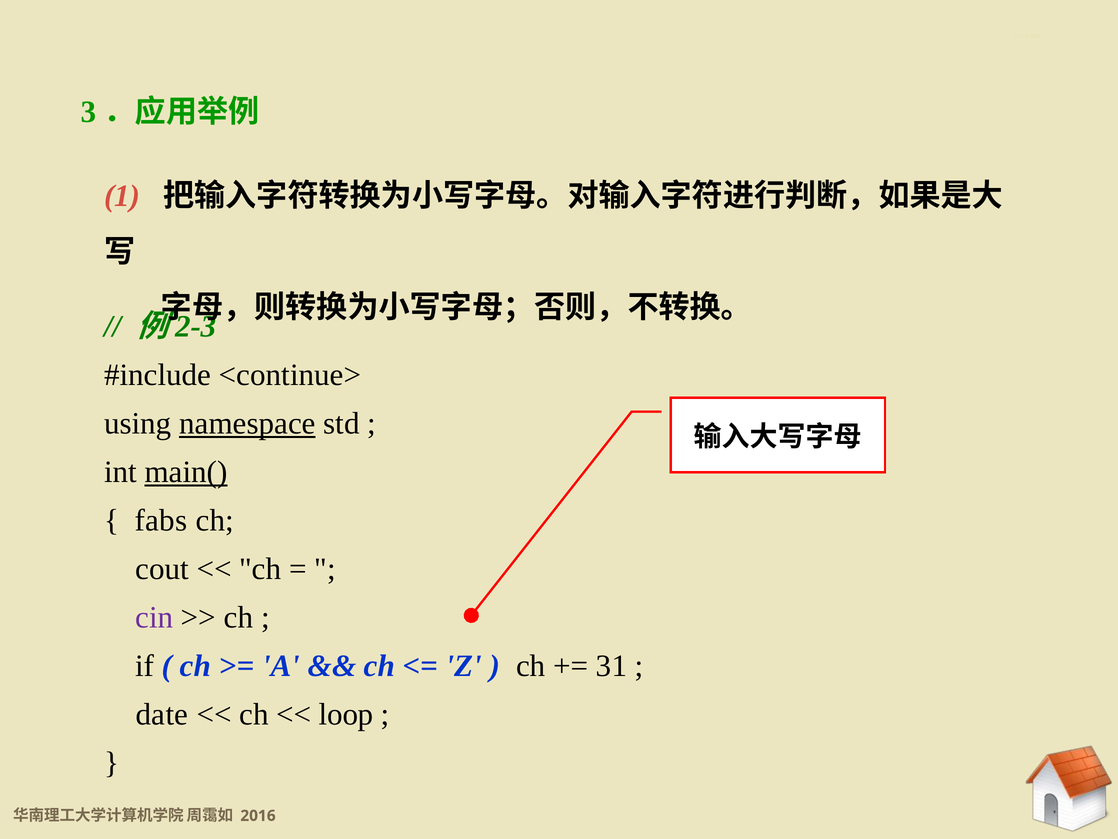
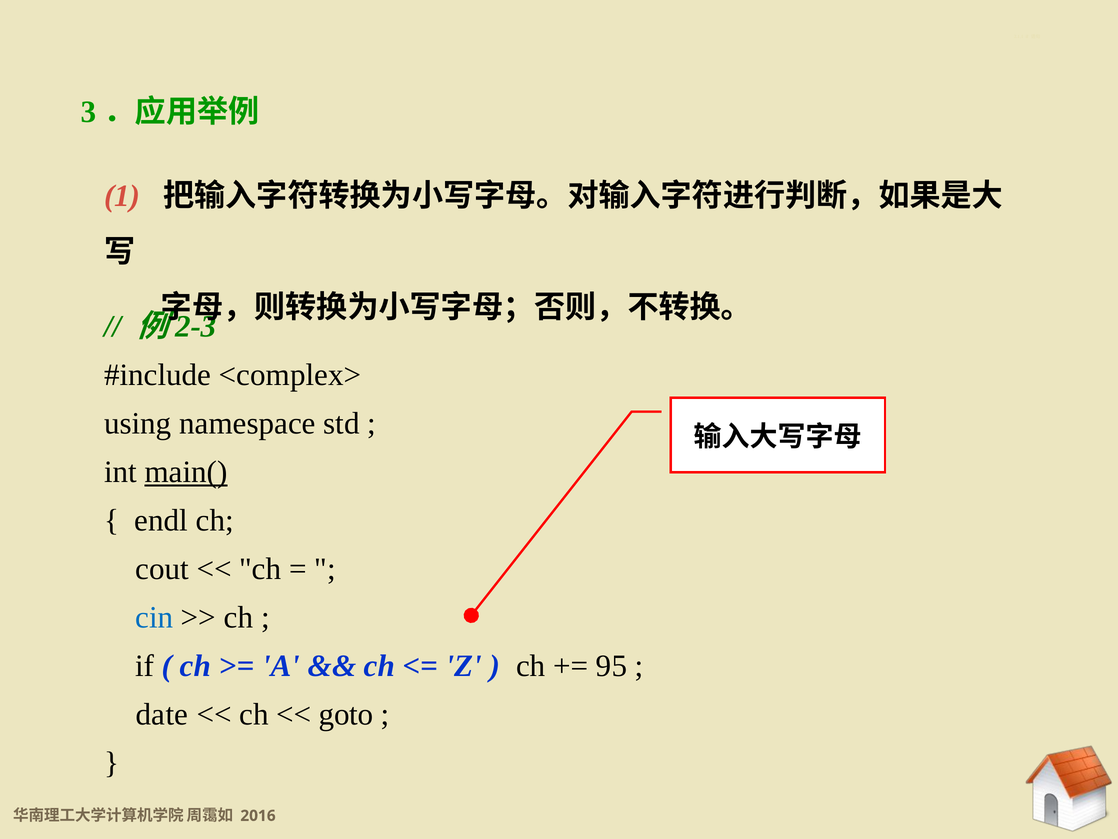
<continue>: <continue> -> <complex>
namespace underline: present -> none
fabs: fabs -> endl
cin colour: purple -> blue
31: 31 -> 95
loop: loop -> goto
